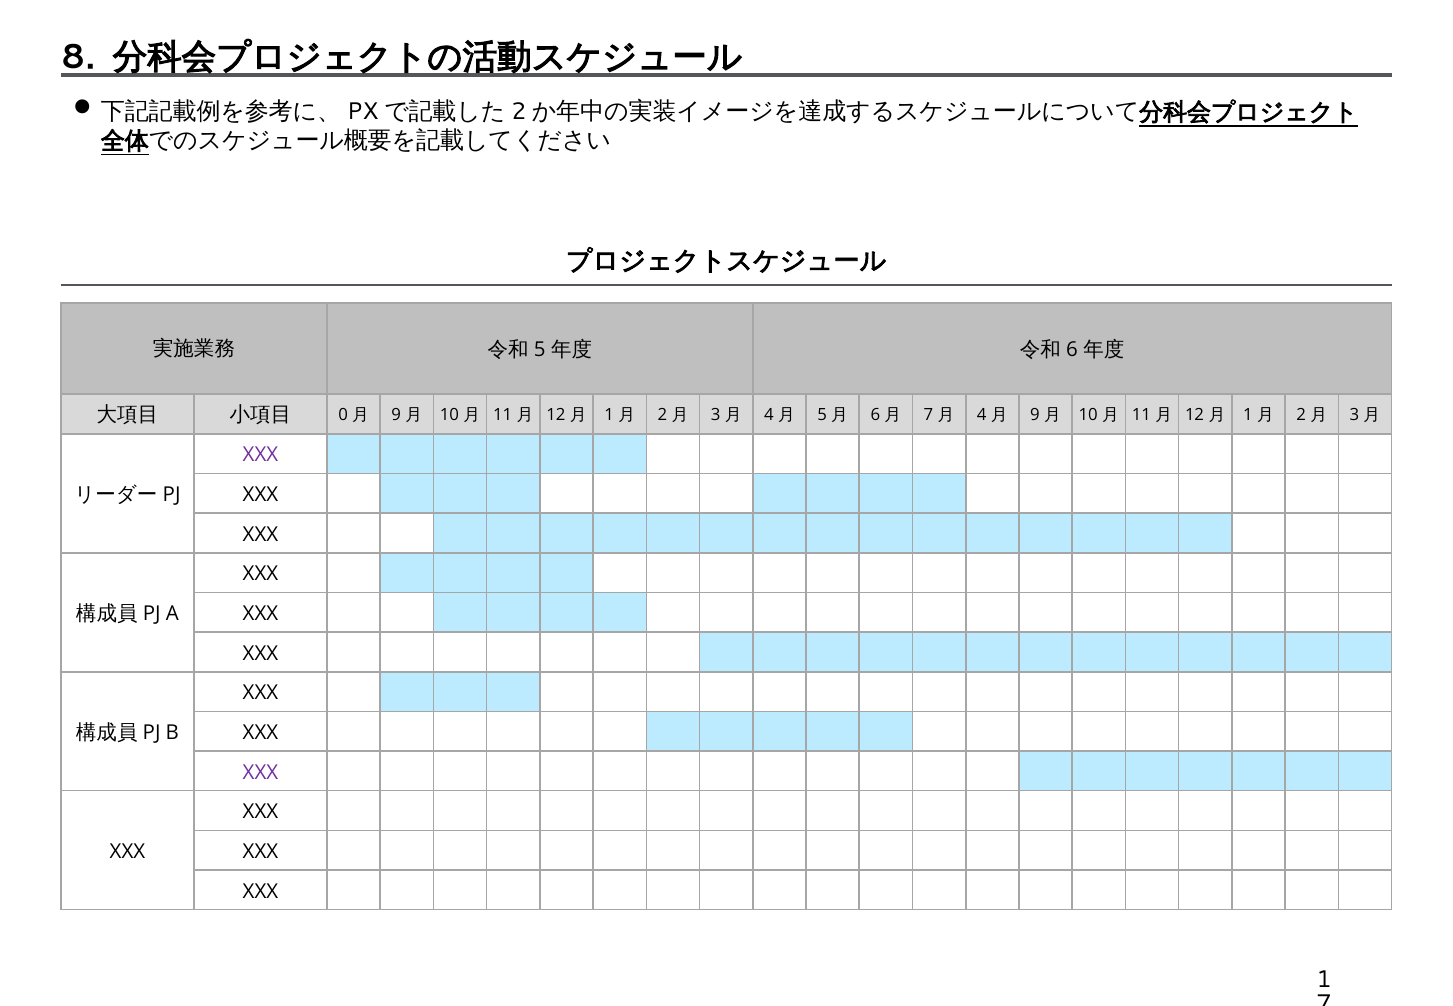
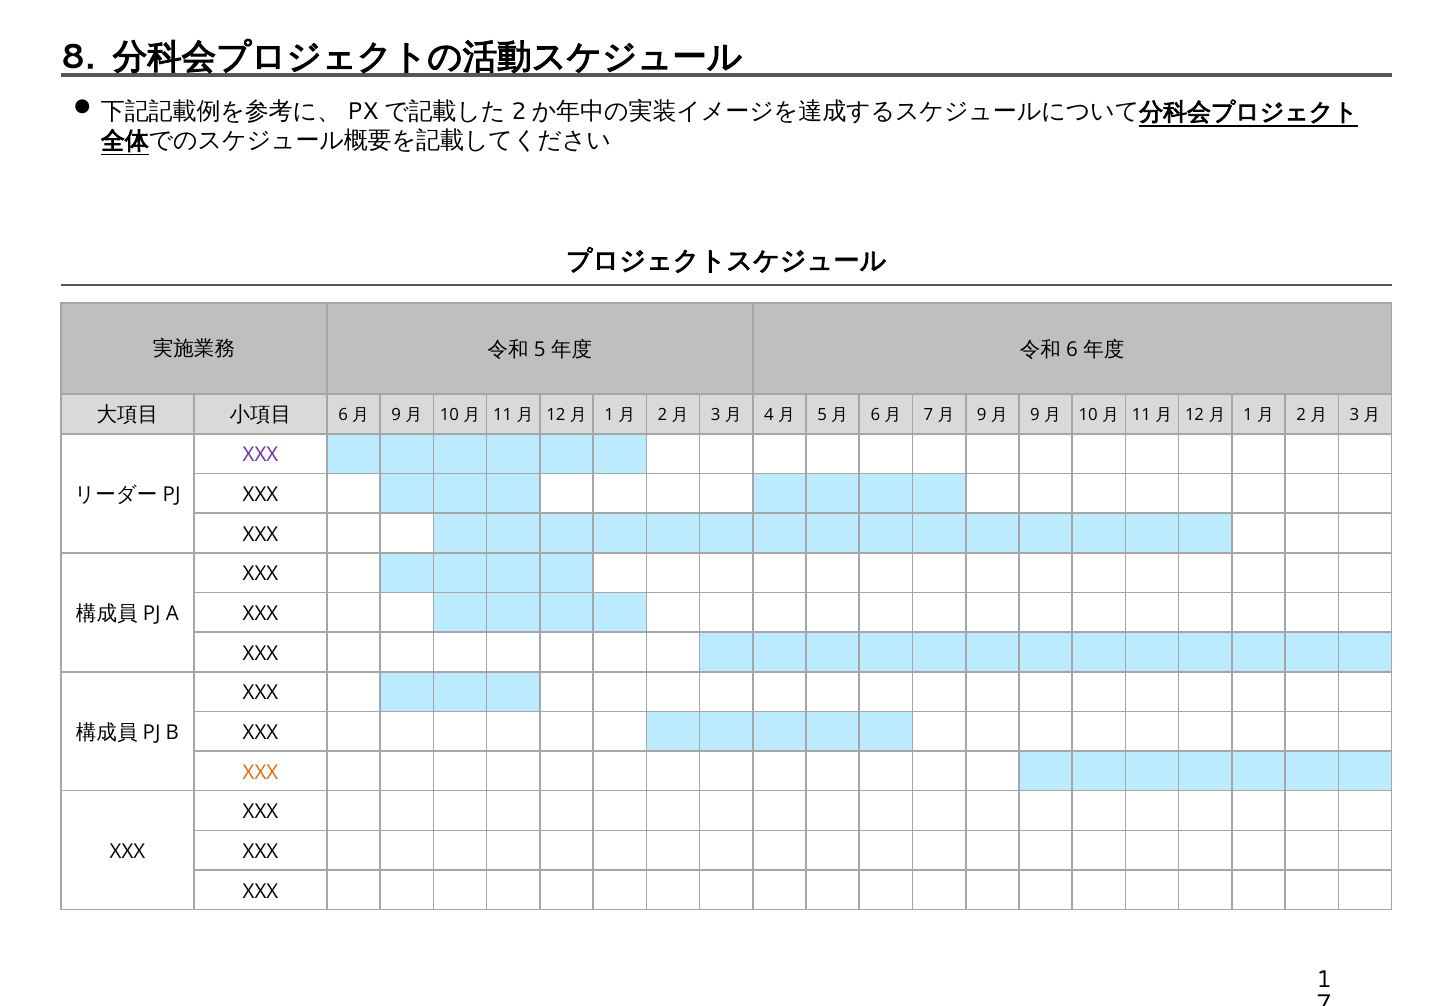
0 at (343, 415): 0 -> 6
4 at (982, 415): 4 -> 9
XXX at (260, 772) colour: purple -> orange
